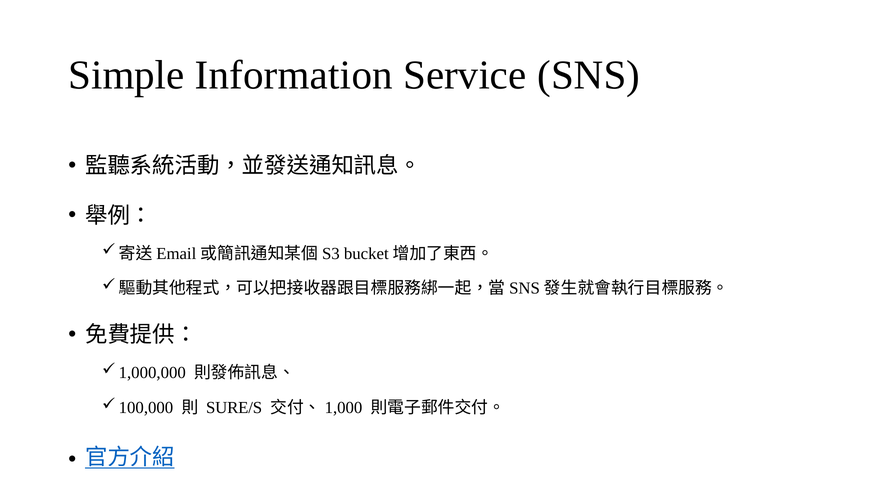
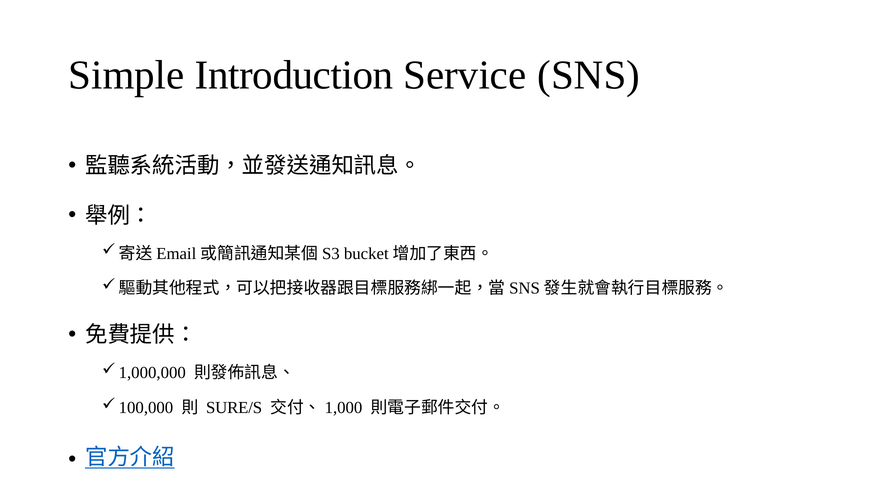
Information: Information -> Introduction
